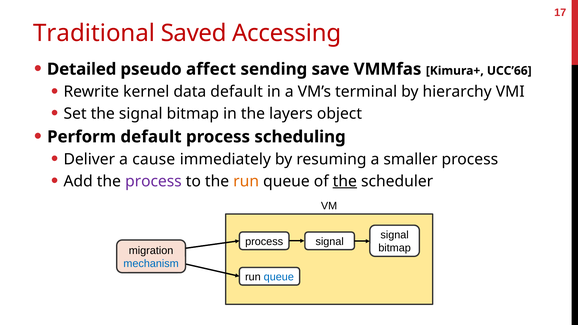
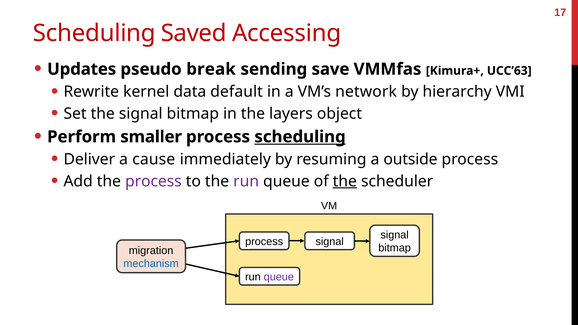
Traditional at (94, 33): Traditional -> Scheduling
Detailed: Detailed -> Updates
affect: affect -> break
UCC’66: UCC’66 -> UCC’63
terminal: terminal -> network
Perform default: default -> smaller
scheduling at (300, 137) underline: none -> present
smaller: smaller -> outside
run at (246, 181) colour: orange -> purple
queue at (279, 277) colour: blue -> purple
